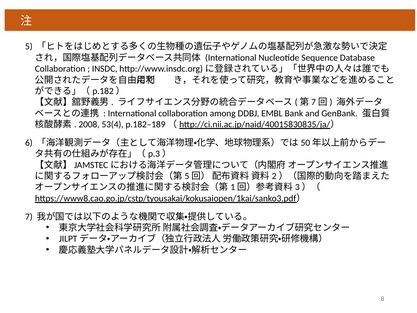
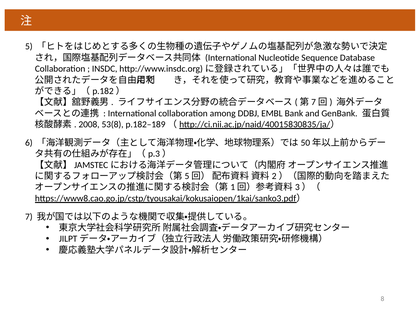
53(4: 53(4 -> 53(8
